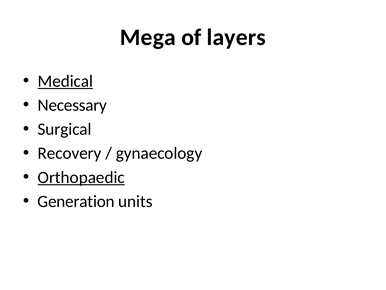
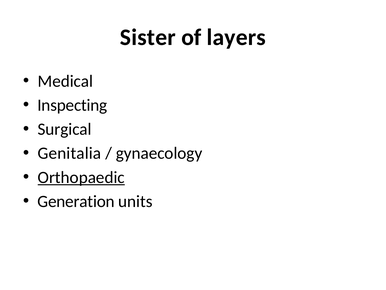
Mega: Mega -> Sister
Medical underline: present -> none
Necessary: Necessary -> Inspecting
Recovery: Recovery -> Genitalia
